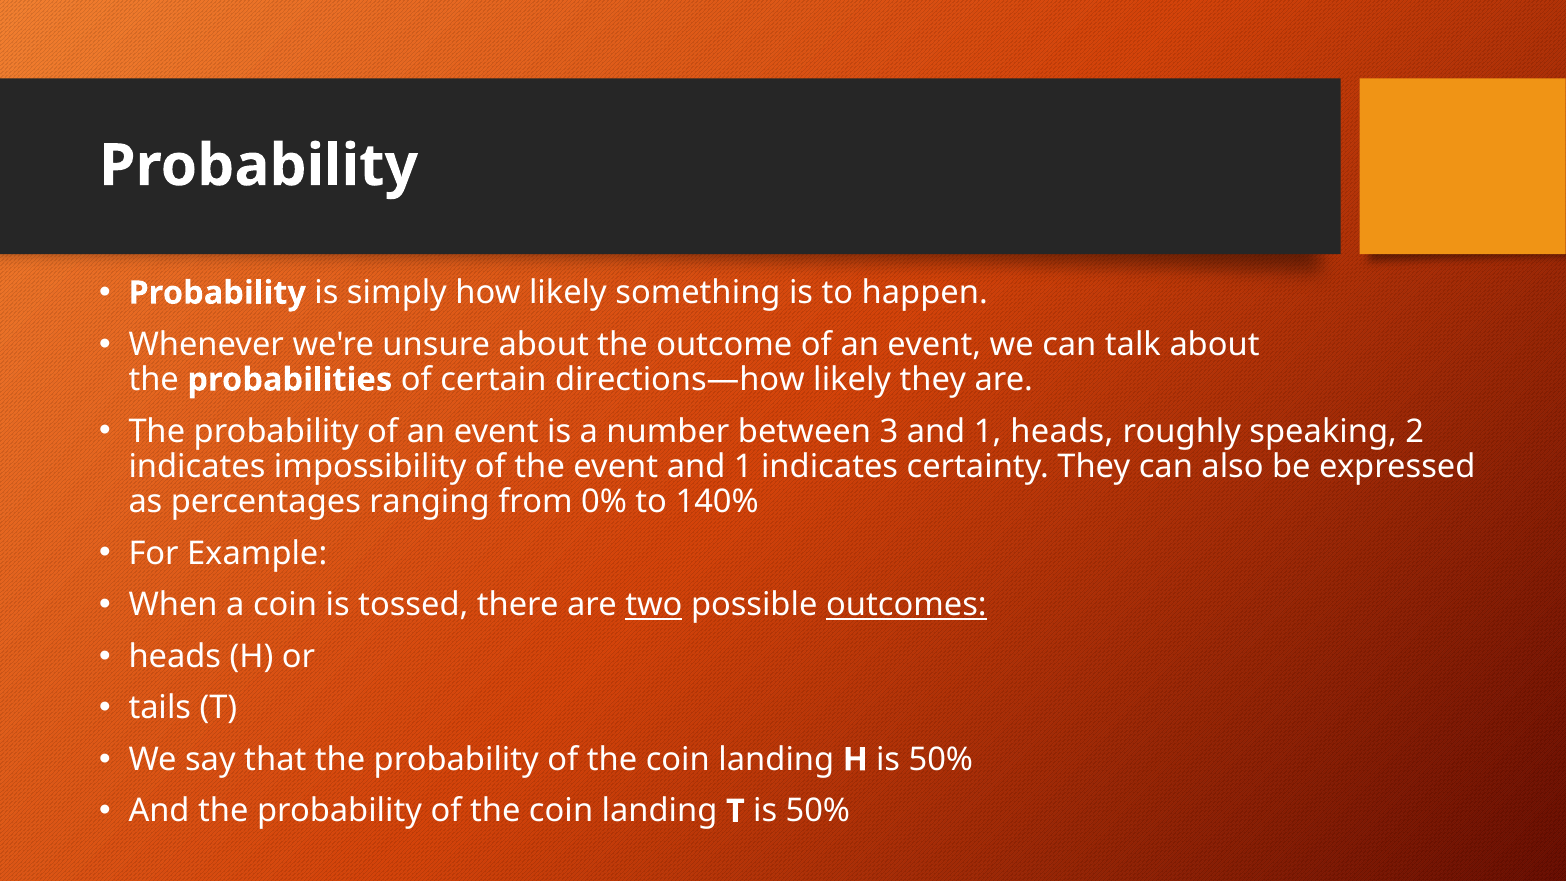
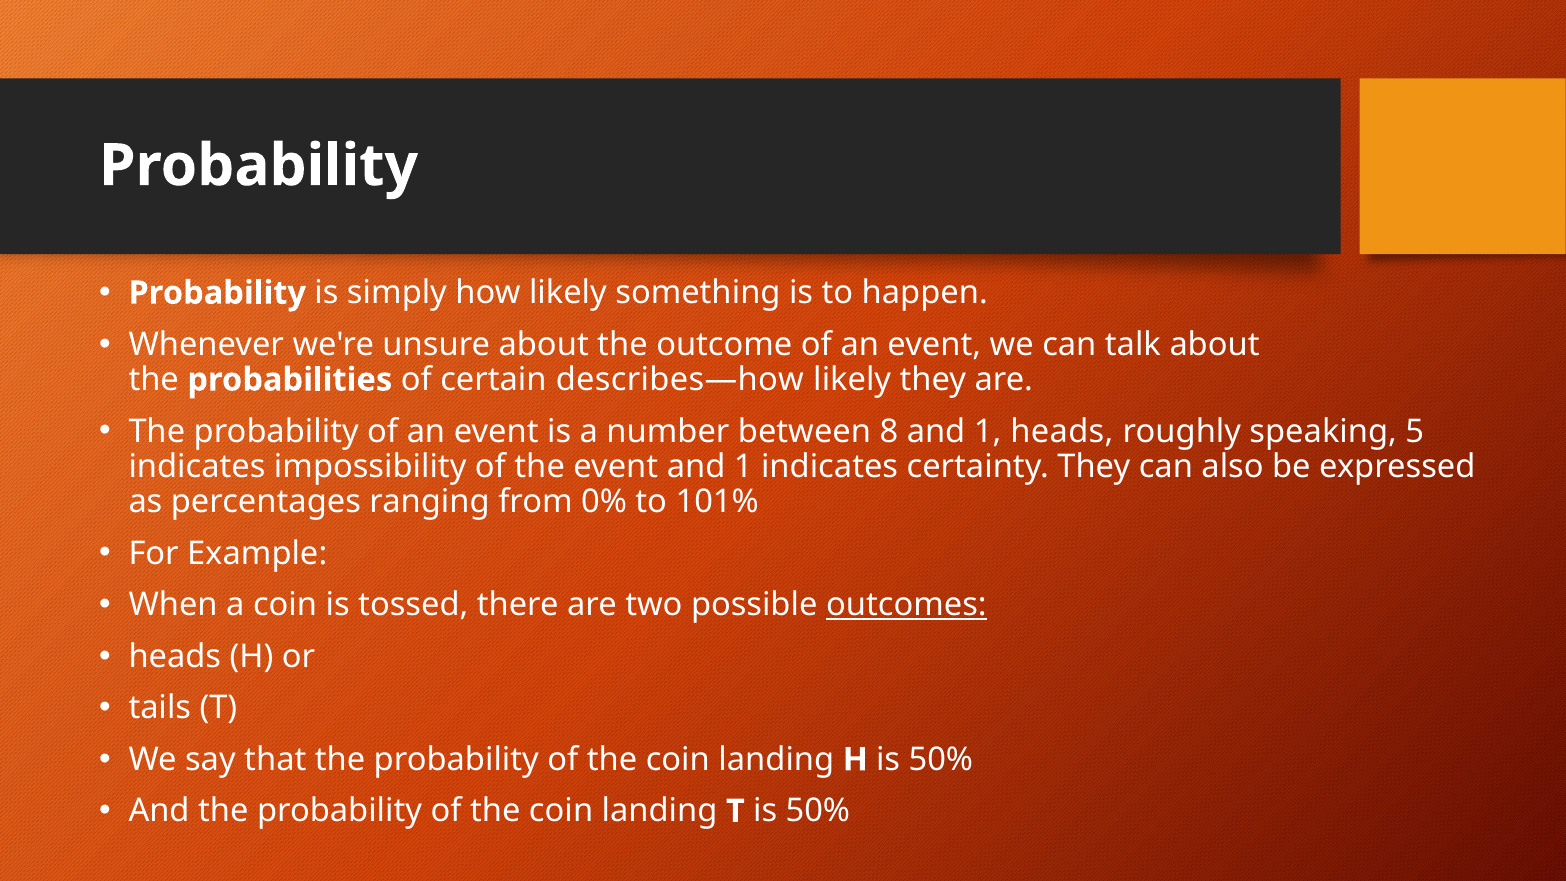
directions—how: directions—how -> describes—how
3: 3 -> 8
2: 2 -> 5
140%: 140% -> 101%
two underline: present -> none
